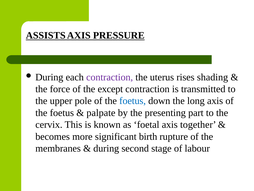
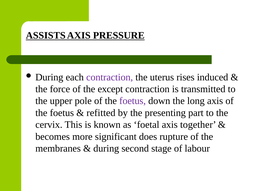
shading: shading -> induced
foetus at (133, 101) colour: blue -> purple
palpate: palpate -> refitted
birth: birth -> does
